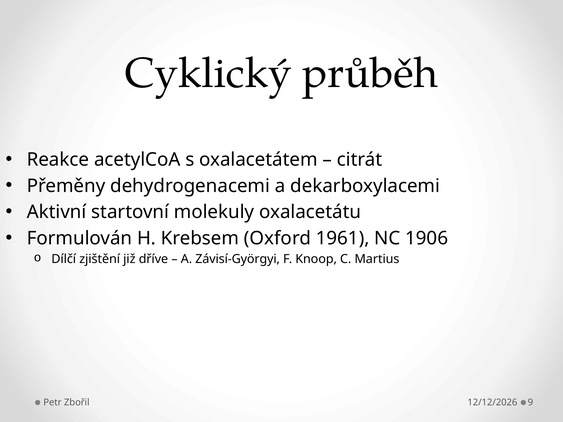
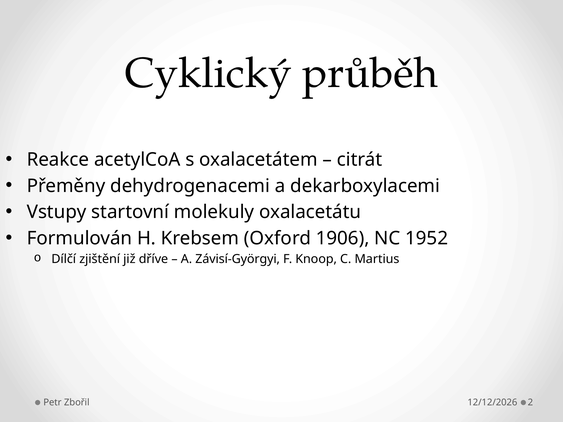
Aktivní: Aktivní -> Vstupy
1961: 1961 -> 1906
1906: 1906 -> 1952
9: 9 -> 2
